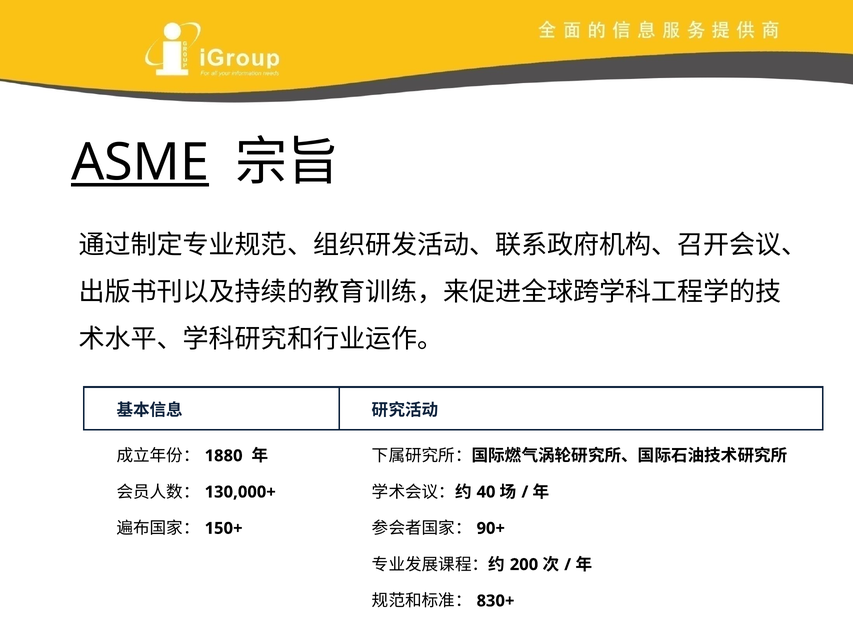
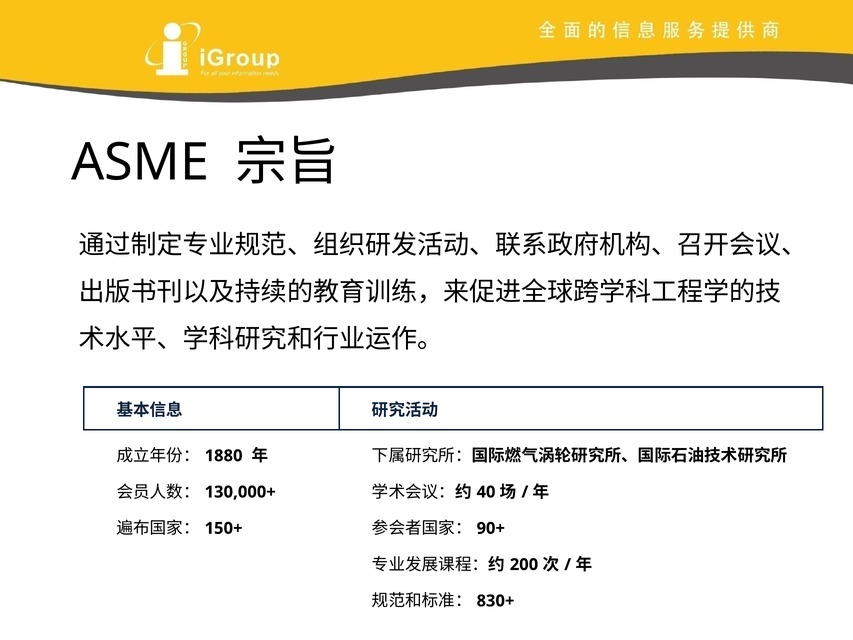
ASME underline: present -> none
